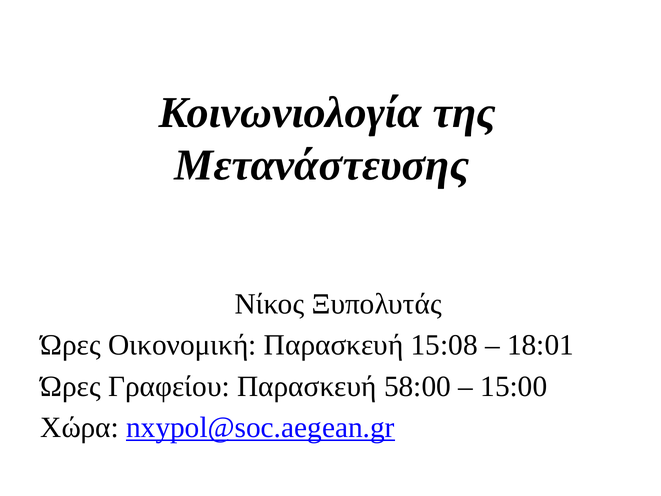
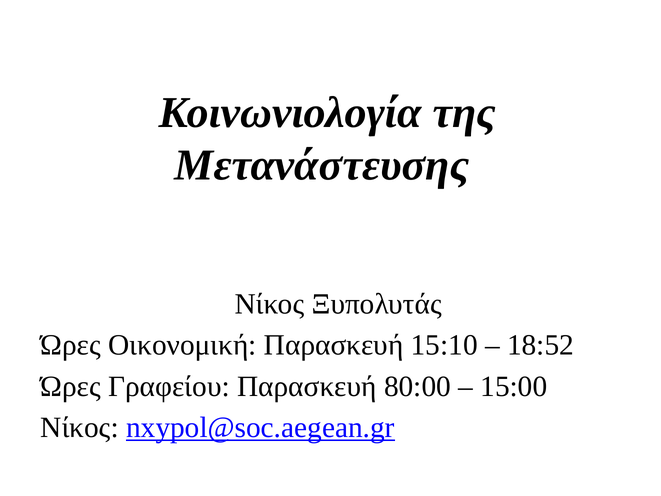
15:08: 15:08 -> 15:10
18:01: 18:01 -> 18:52
58:00: 58:00 -> 80:00
Χώρα at (80, 427): Χώρα -> Νίκος
